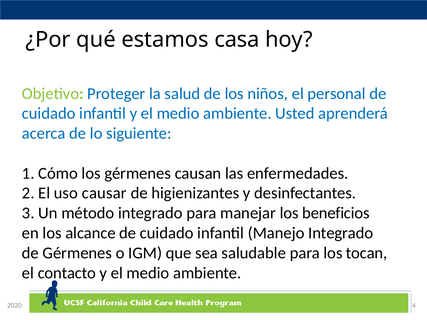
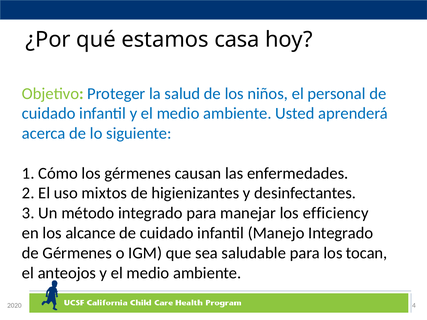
causar: causar -> mixtos
beneficios: beneficios -> efficiency
contacto: contacto -> anteojos
